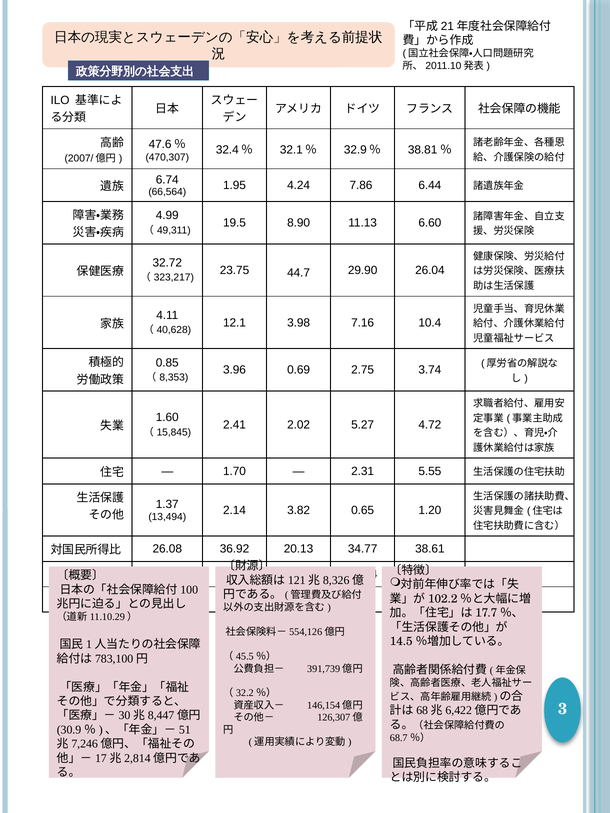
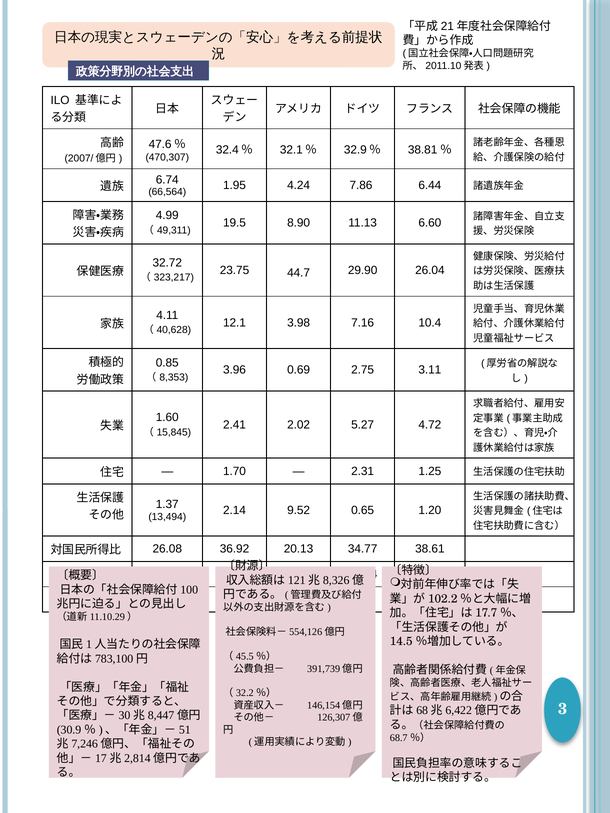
3.74: 3.74 -> 3.11
5.55: 5.55 -> 1.25
3.82: 3.82 -> 9.52
